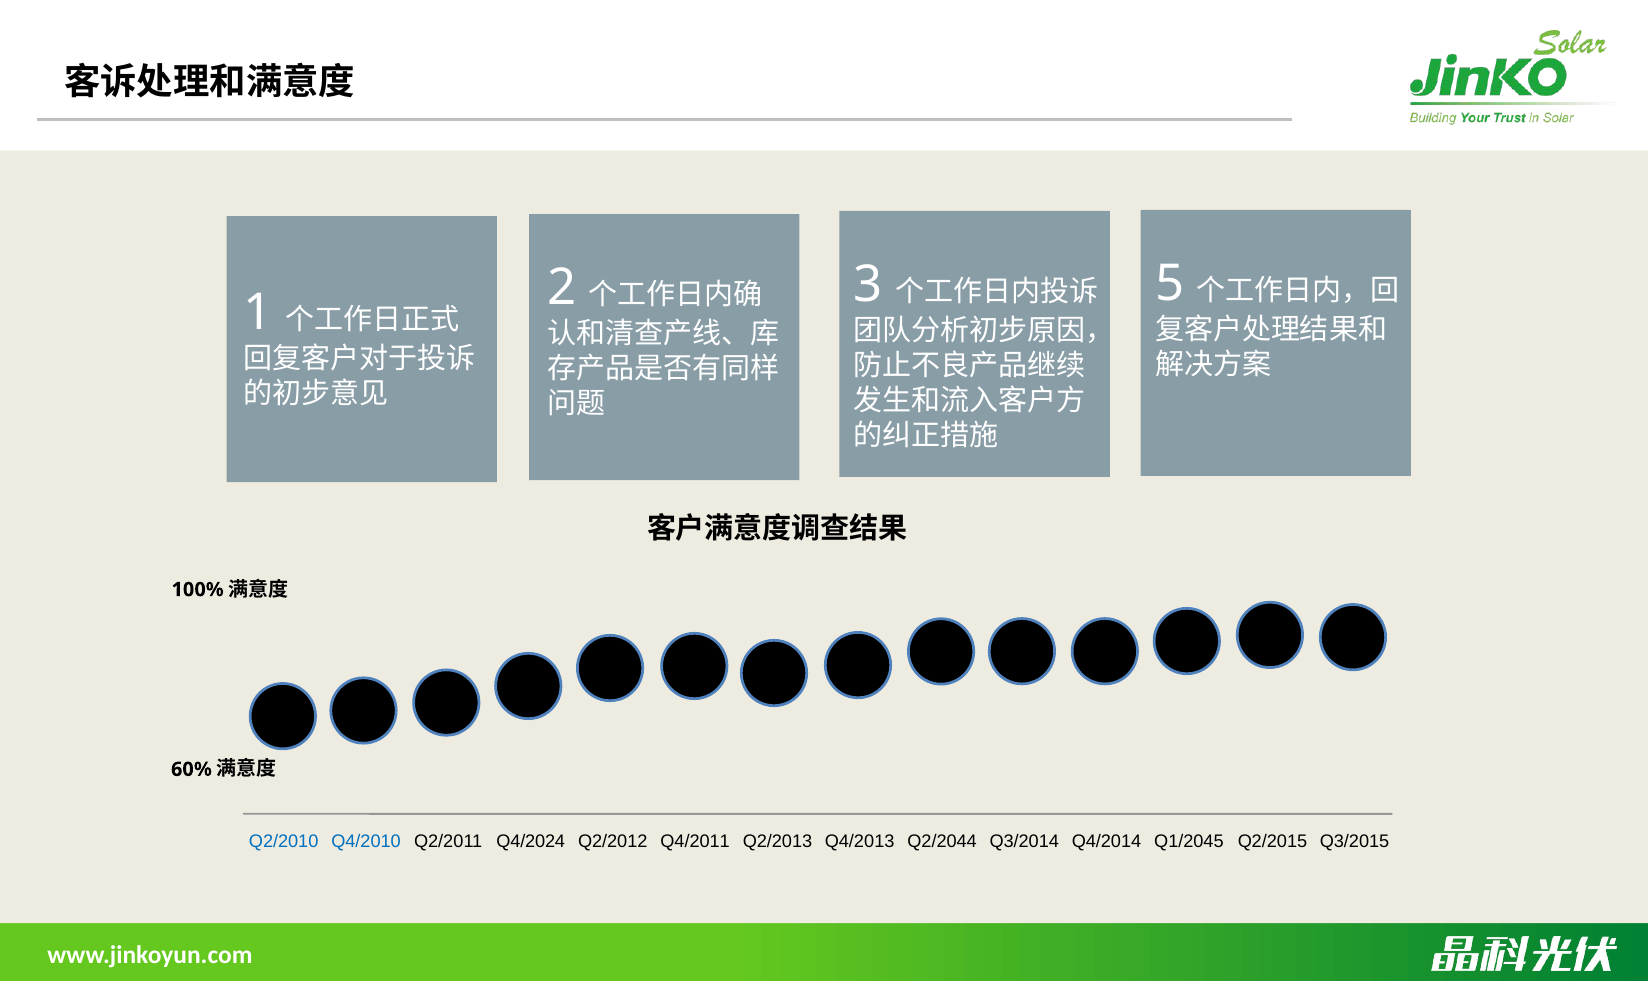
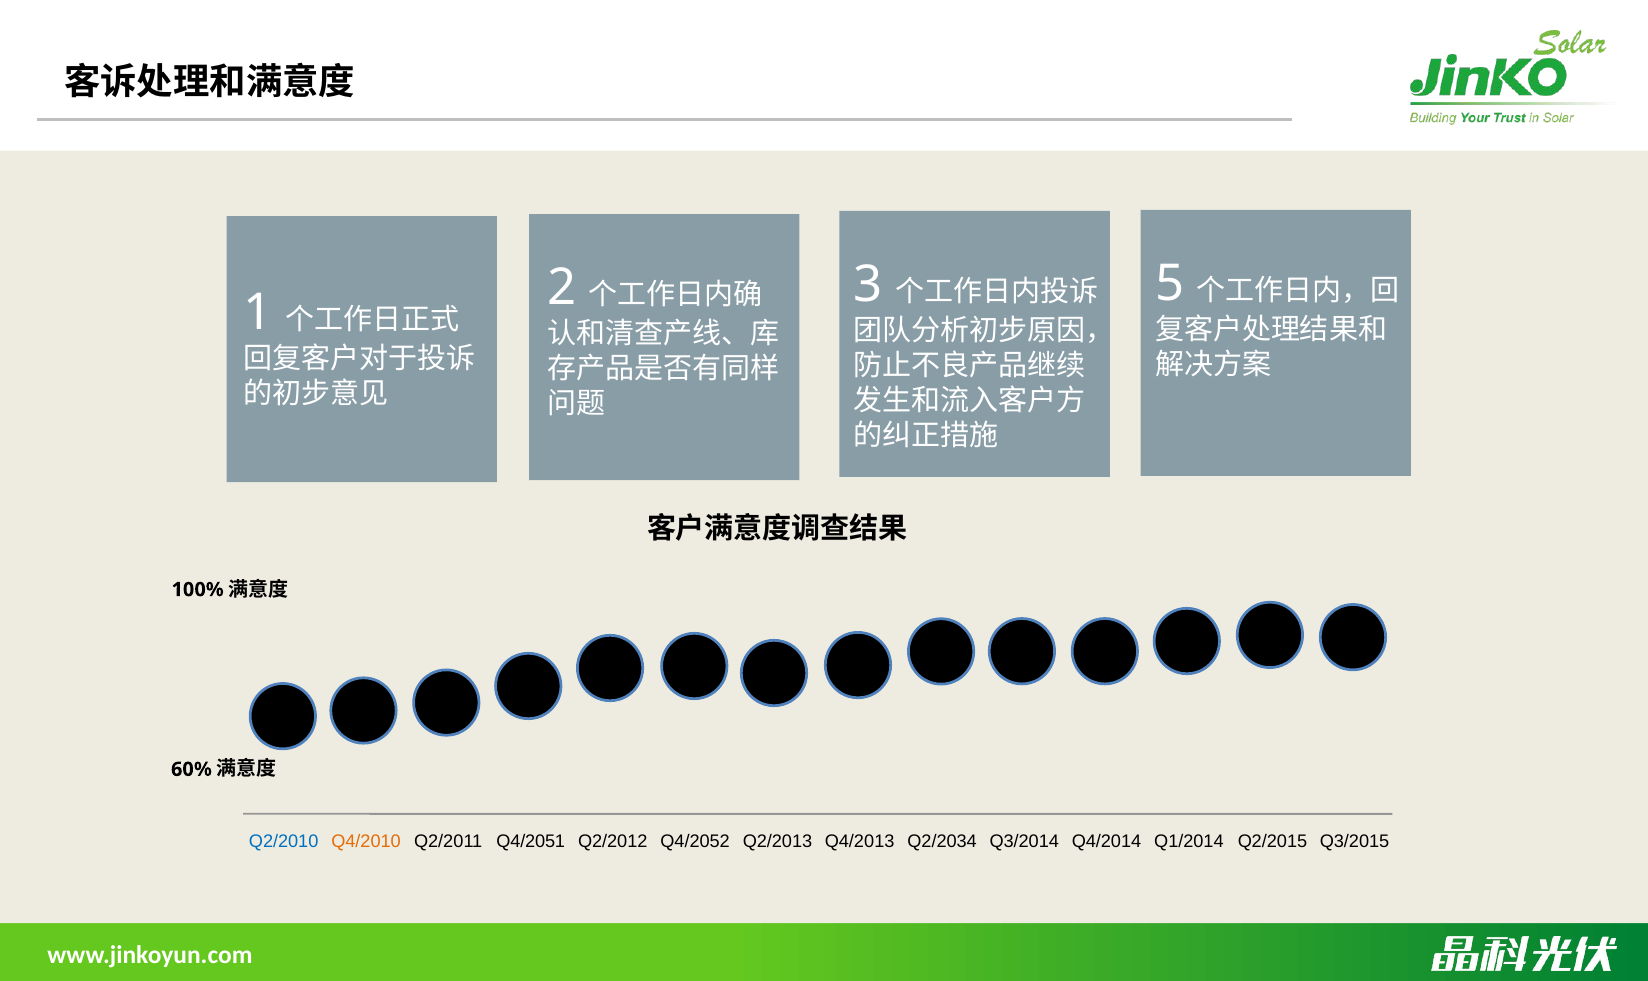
Q4/2010 colour: blue -> orange
Q4/2024: Q4/2024 -> Q4/2051
Q4/2011: Q4/2011 -> Q4/2052
Q2/2044: Q2/2044 -> Q2/2034
Q1/2045: Q1/2045 -> Q1/2014
